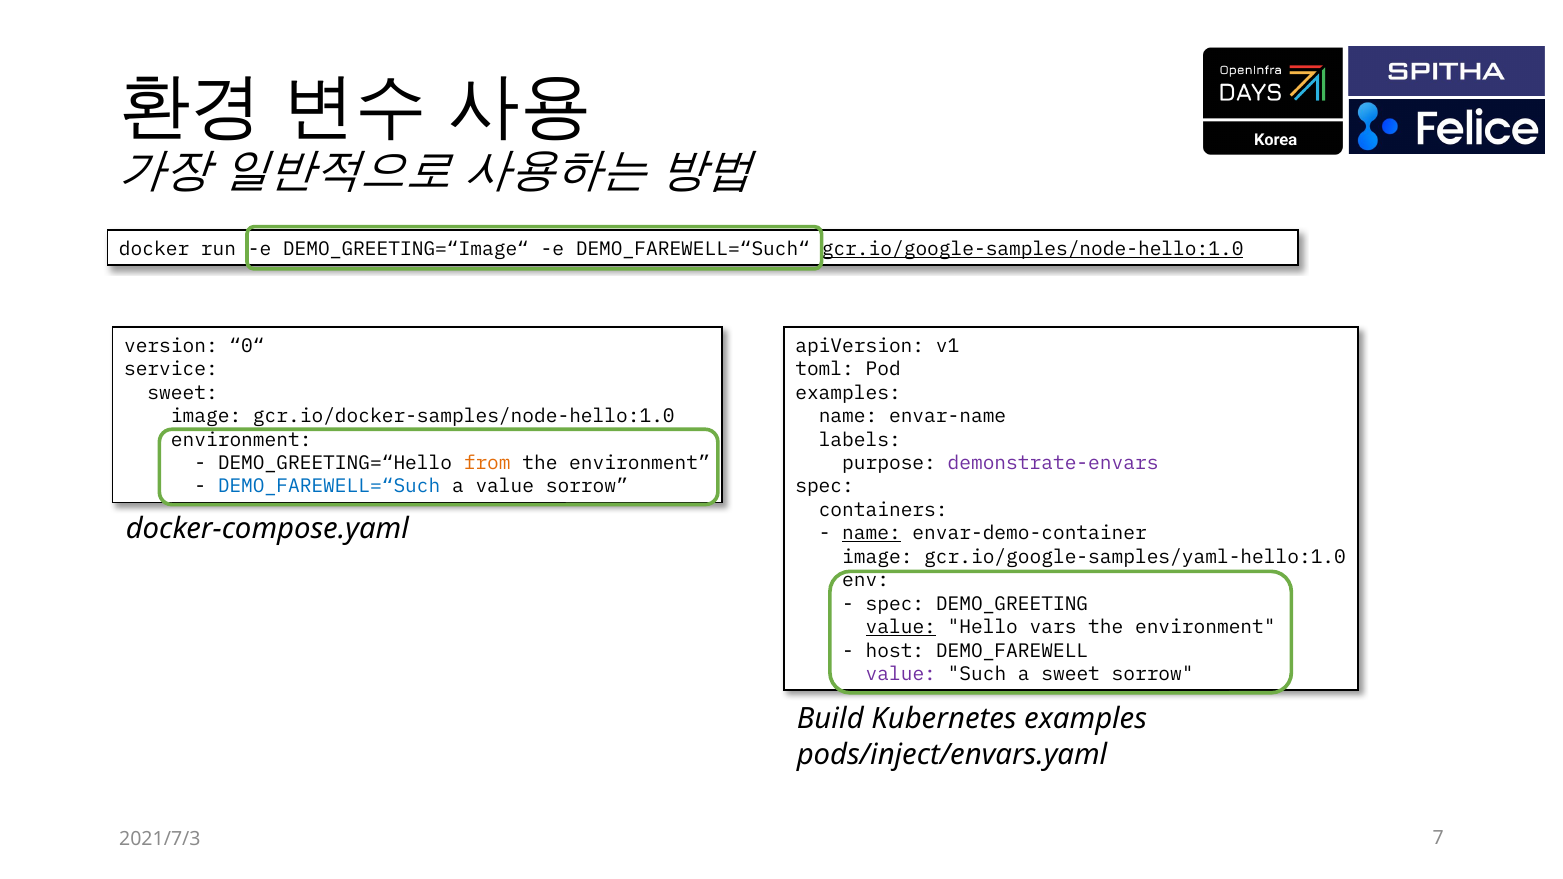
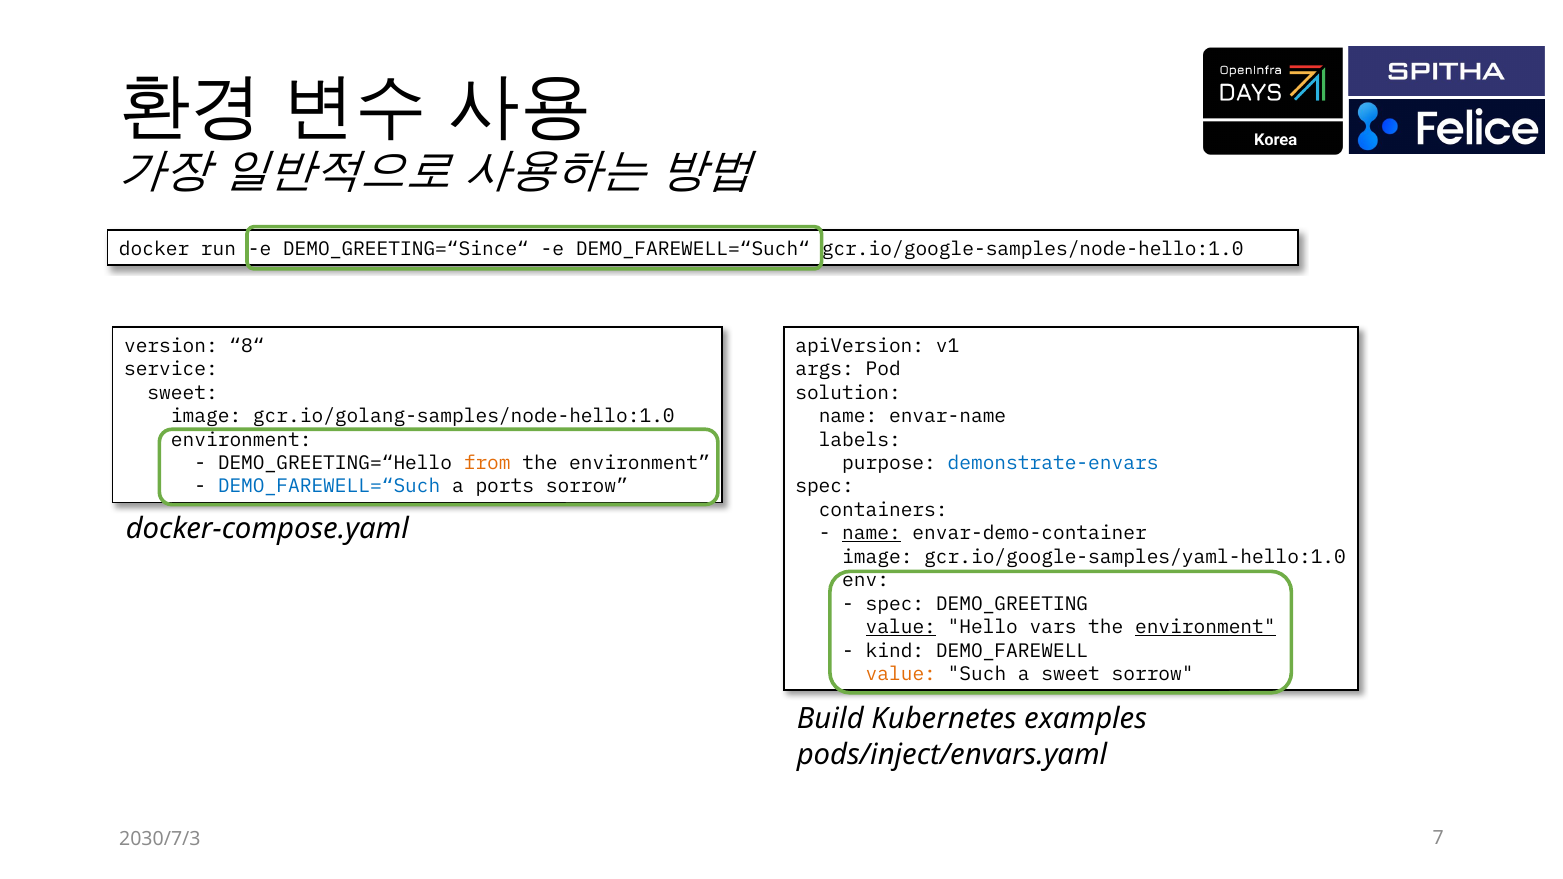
DEMO_GREETING=“Image“: DEMO_GREETING=“Image“ -> DEMO_GREETING=“Since“
gcr.io/google-samples/node-hello:1.0 underline: present -> none
0“: 0“ -> 8“
toml: toml -> args
examples at (848, 393): examples -> solution
gcr.io/docker-samples/node-hello:1.0: gcr.io/docker-samples/node-hello:1.0 -> gcr.io/golang-samples/node-hello:1.0
demonstrate-envars colour: purple -> blue
a value: value -> ports
environment at (1205, 627) underline: none -> present
host: host -> kind
value at (901, 674) colour: purple -> orange
2021/7/3: 2021/7/3 -> 2030/7/3
